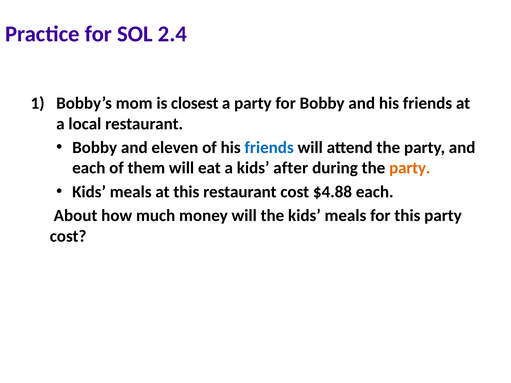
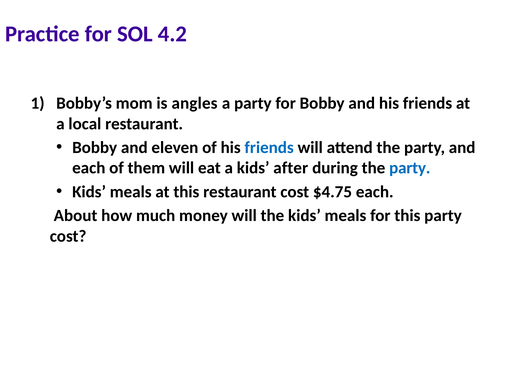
2.4: 2.4 -> 4.2
closest: closest -> angles
party at (410, 168) colour: orange -> blue
$4.88: $4.88 -> $4.75
